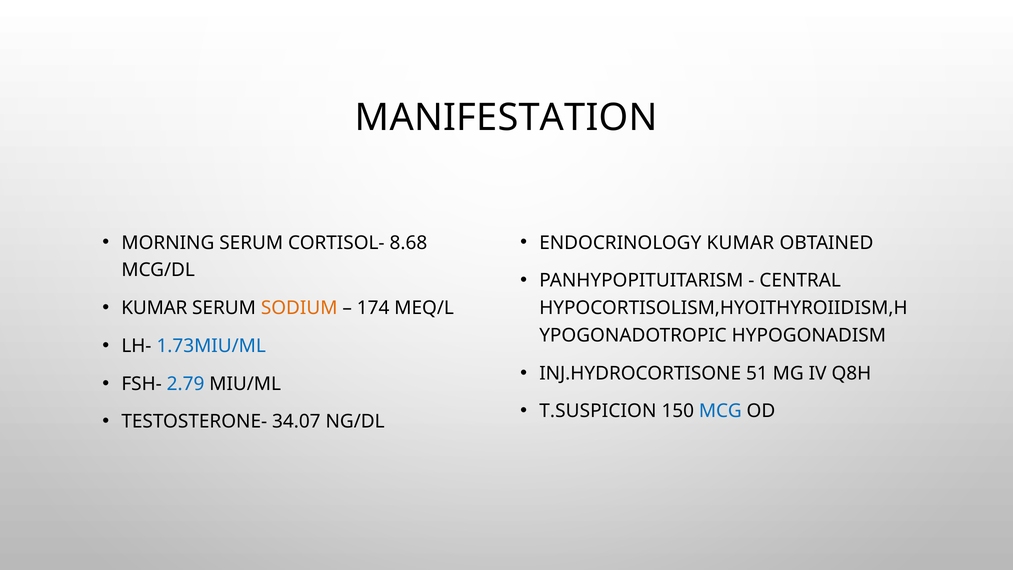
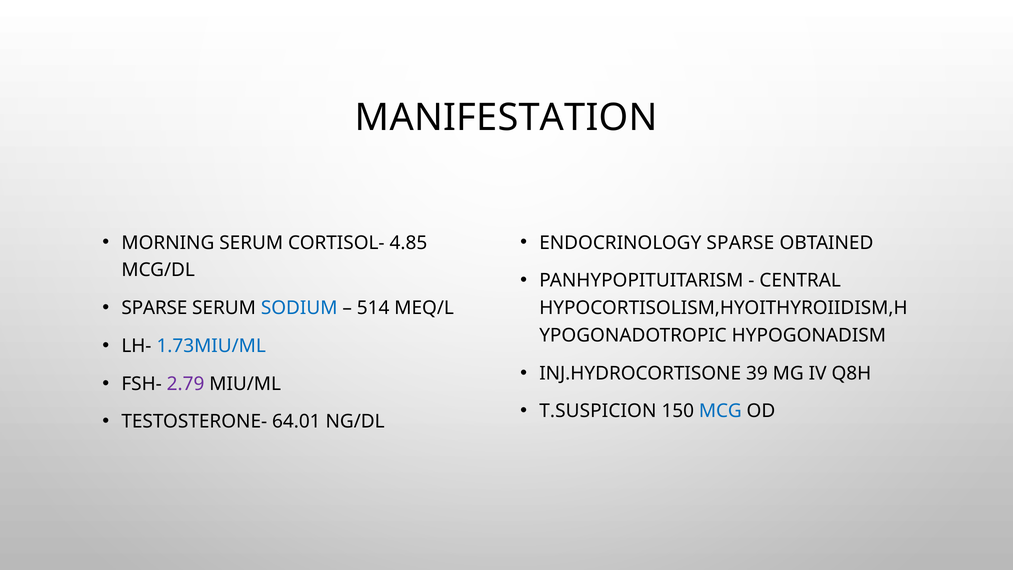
8.68: 8.68 -> 4.85
ENDOCRINOLOGY KUMAR: KUMAR -> SPARSE
KUMAR at (154, 308): KUMAR -> SPARSE
SODIUM colour: orange -> blue
174: 174 -> 514
51: 51 -> 39
2.79 colour: blue -> purple
34.07: 34.07 -> 64.01
